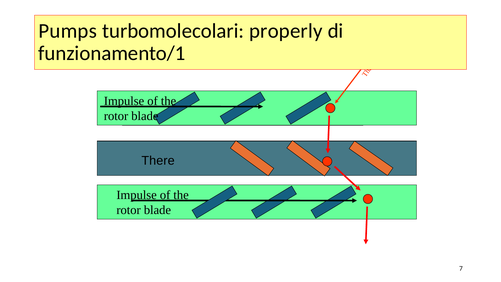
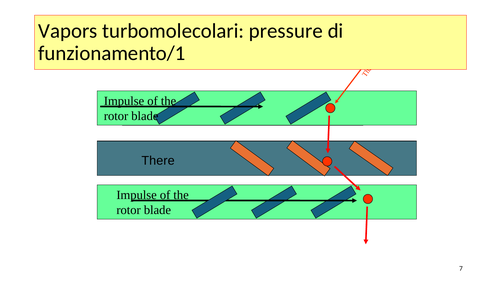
Pumps: Pumps -> Vapors
properly: properly -> pressure
